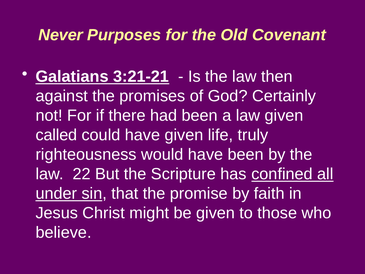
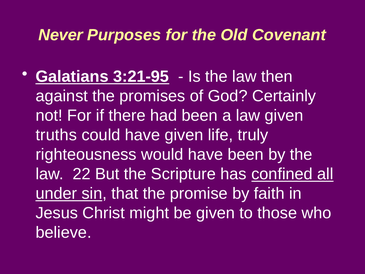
3:21-21: 3:21-21 -> 3:21-95
called: called -> truths
